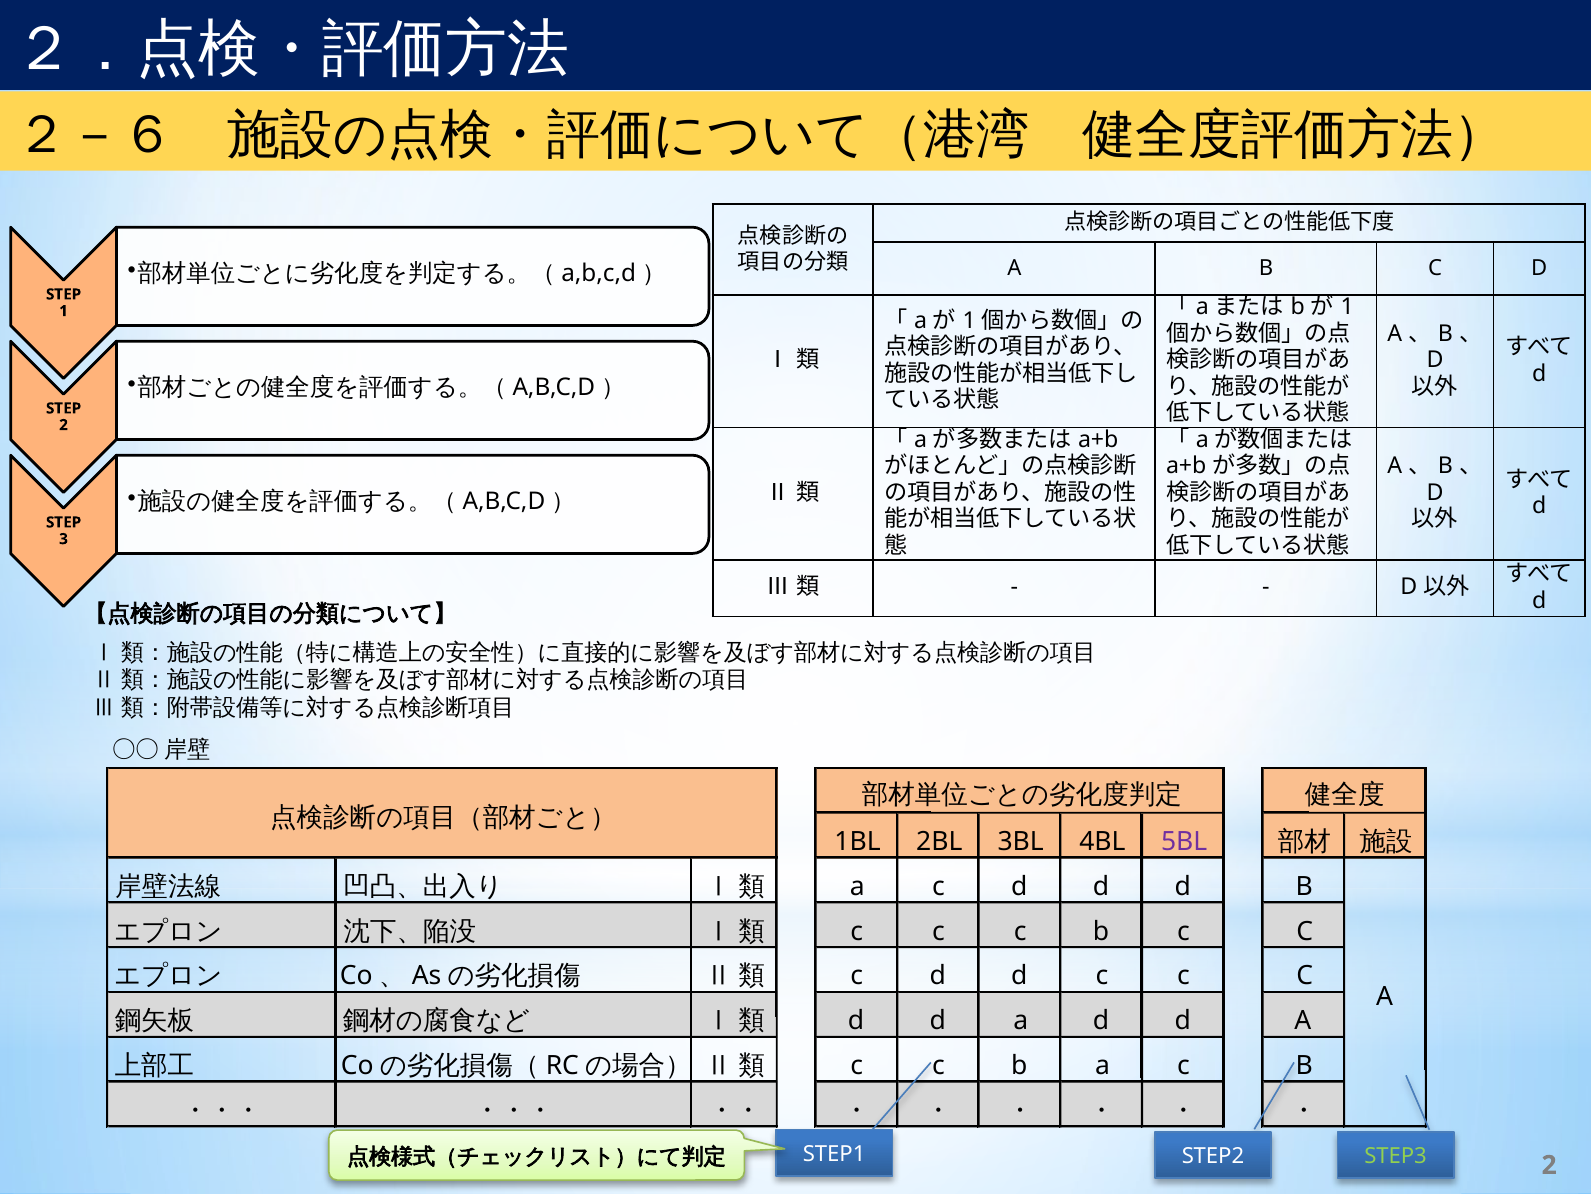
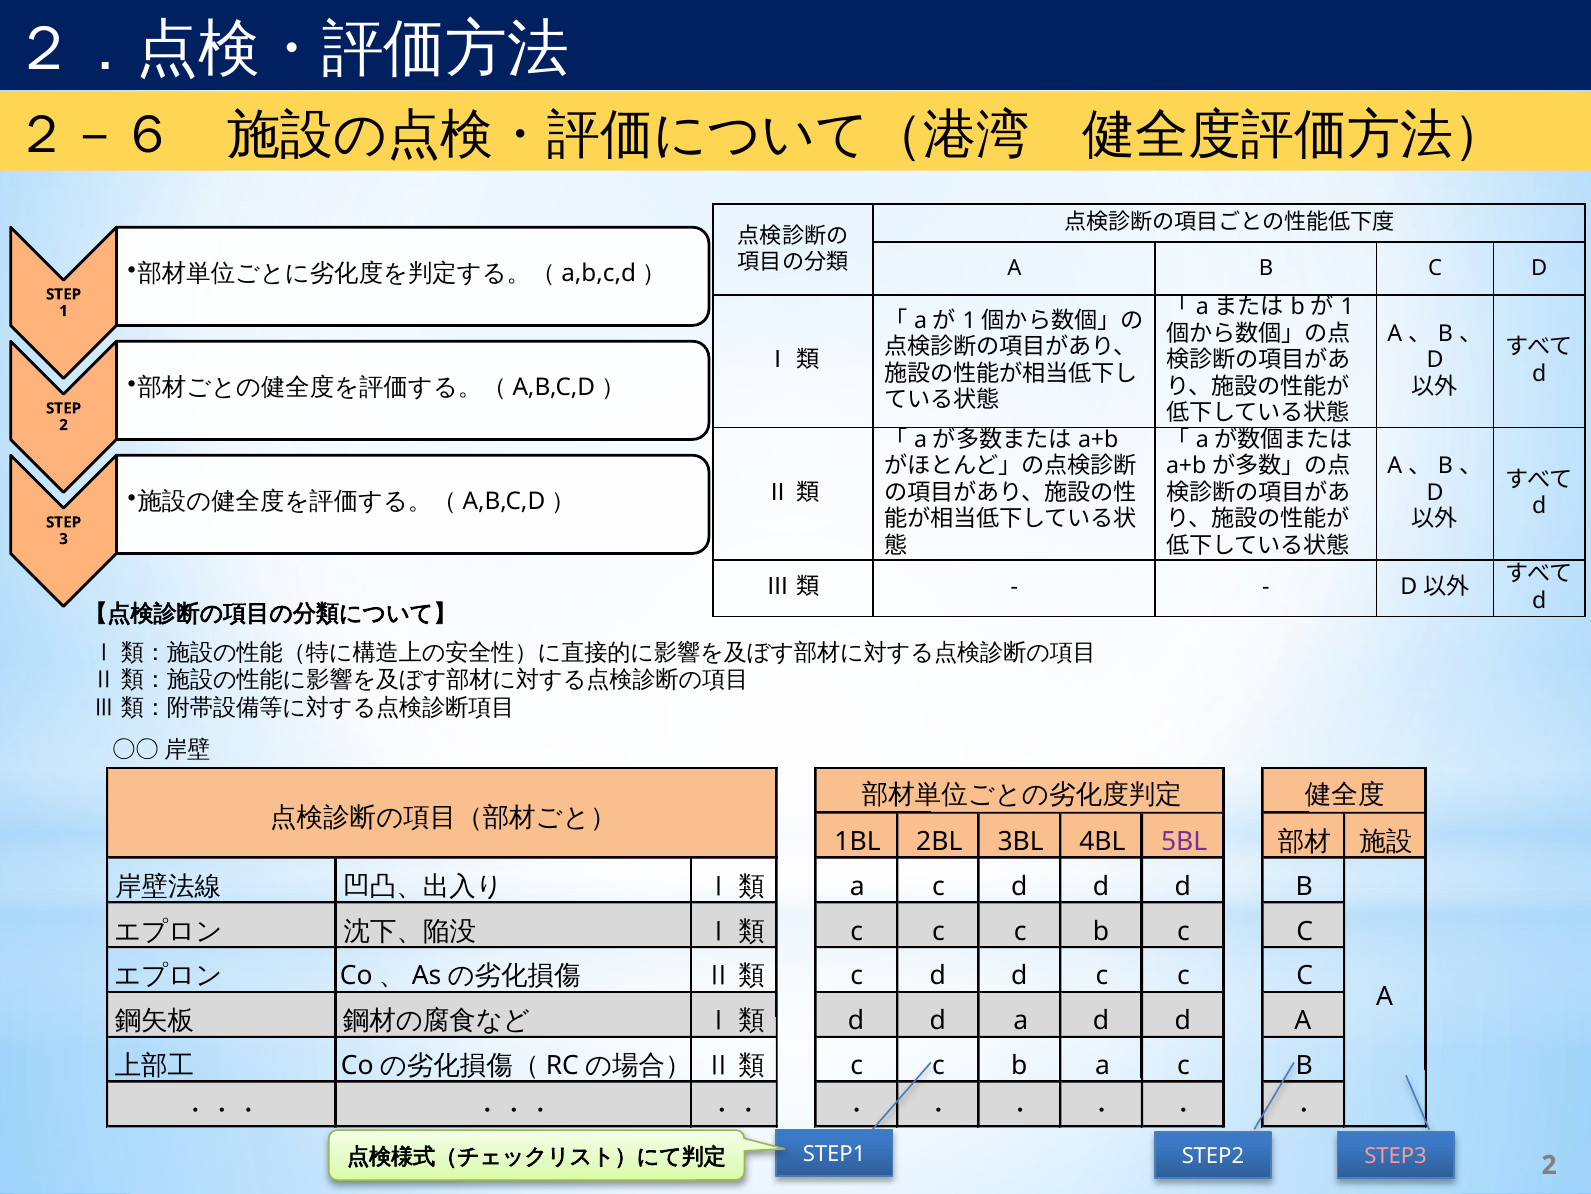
STEP3 colour: light green -> pink
